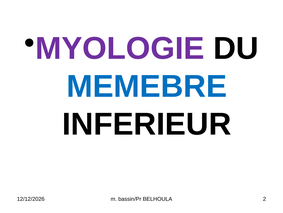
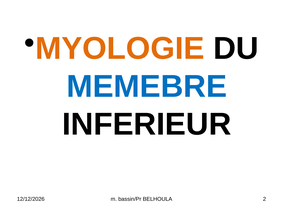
MYOLOGIE colour: purple -> orange
